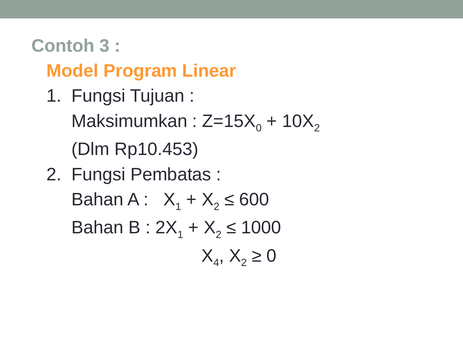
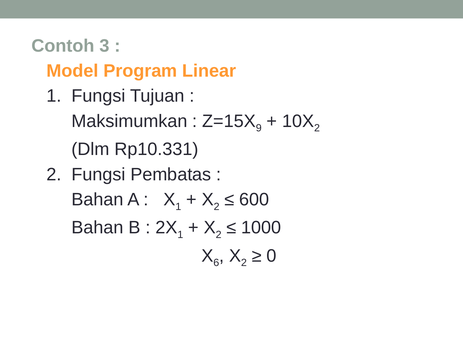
0 at (259, 128): 0 -> 9
Rp10.453: Rp10.453 -> Rp10.331
4: 4 -> 6
